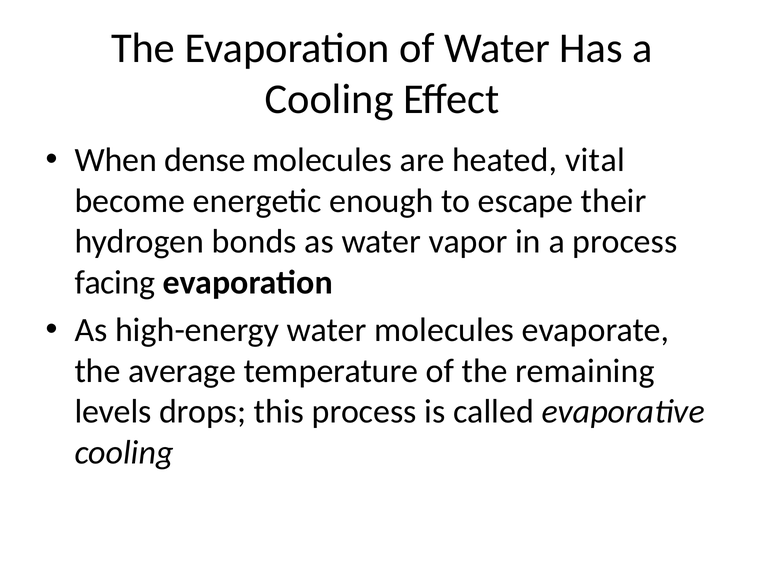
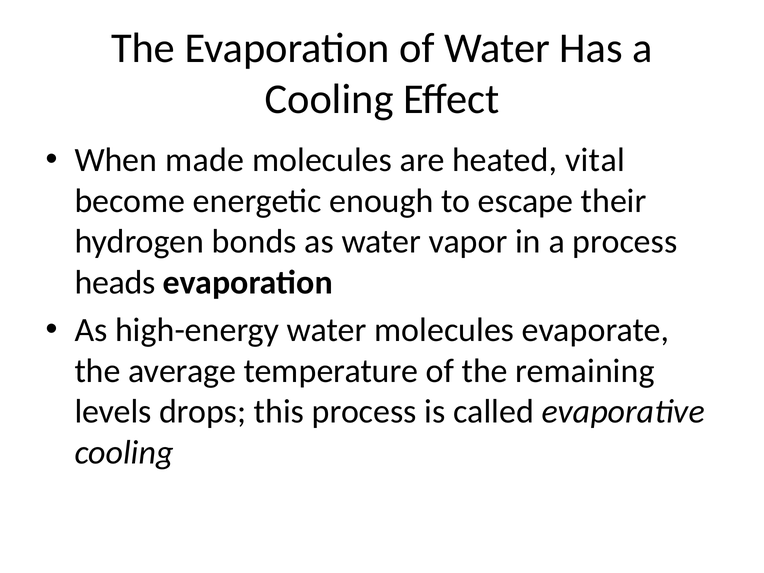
dense: dense -> made
facing: facing -> heads
